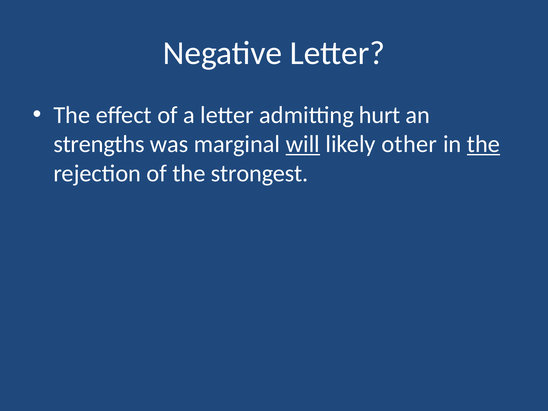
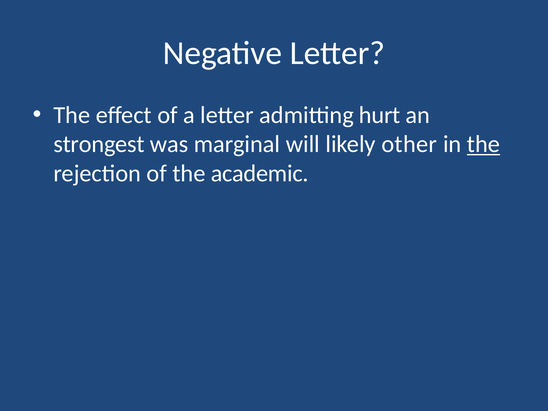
strengths: strengths -> strongest
will underline: present -> none
strongest: strongest -> academic
